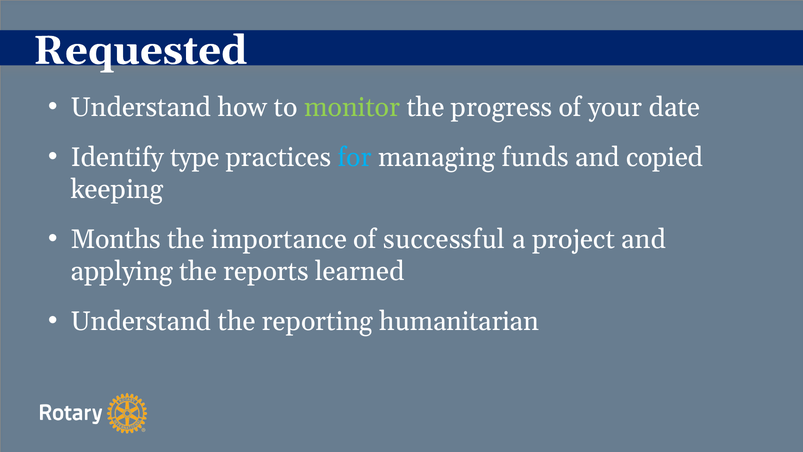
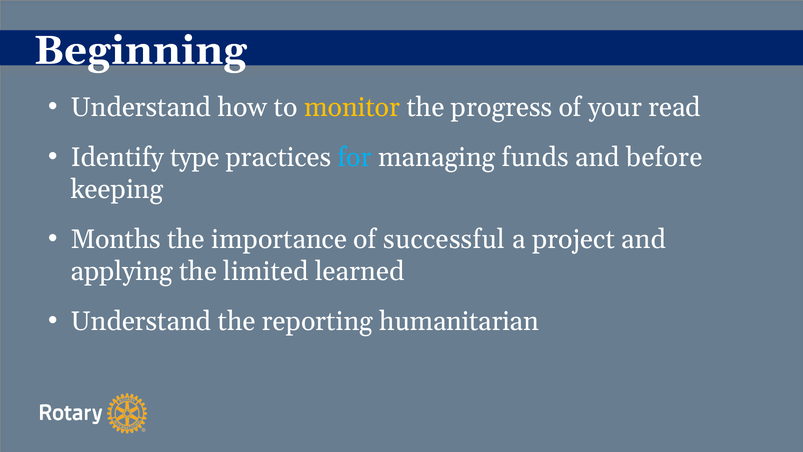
Requested: Requested -> Beginning
monitor colour: light green -> yellow
date: date -> read
copied: copied -> before
reports: reports -> limited
